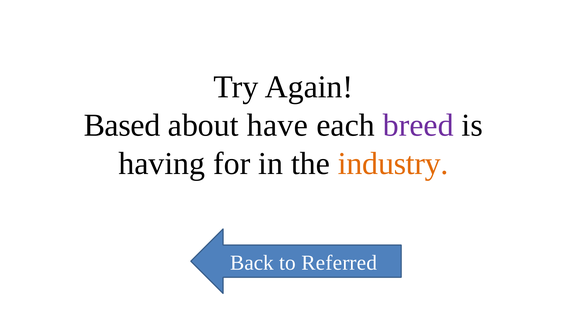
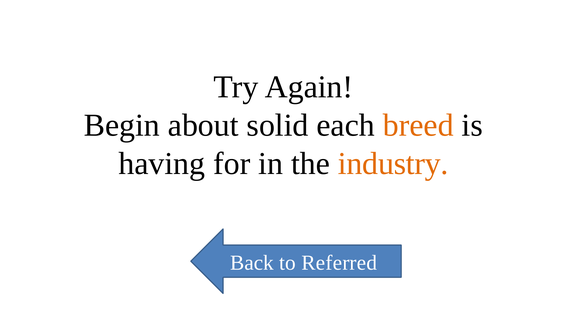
Based: Based -> Begin
have: have -> solid
breed colour: purple -> orange
